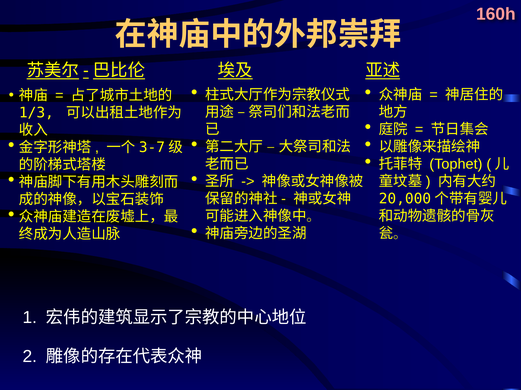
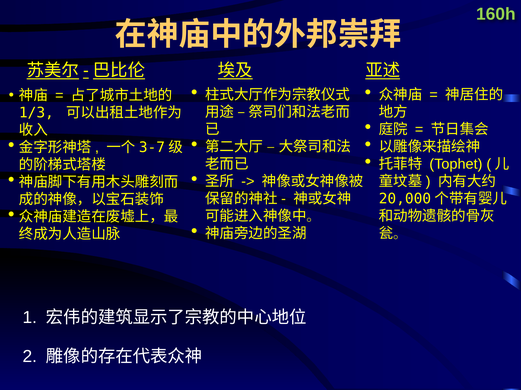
160h colour: pink -> light green
